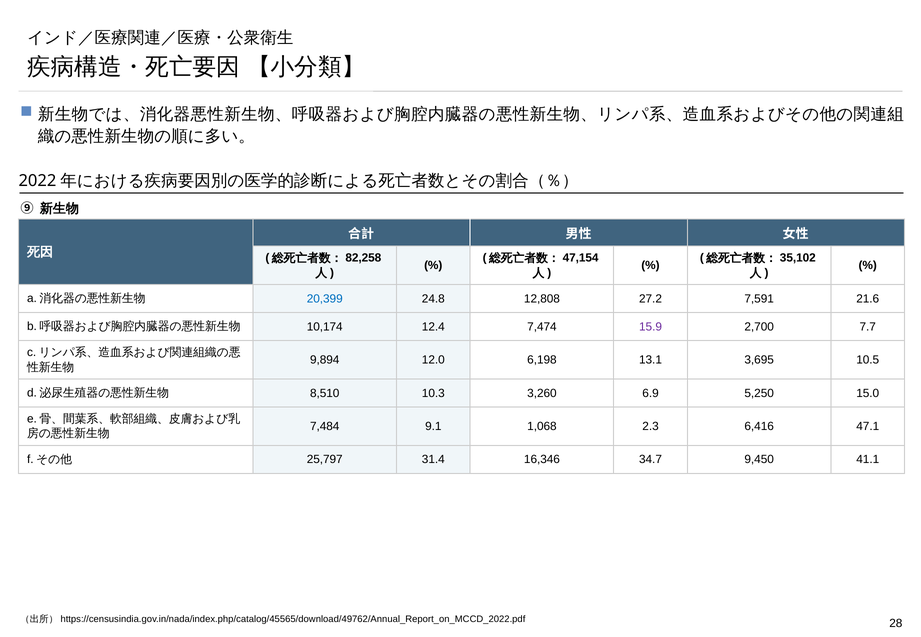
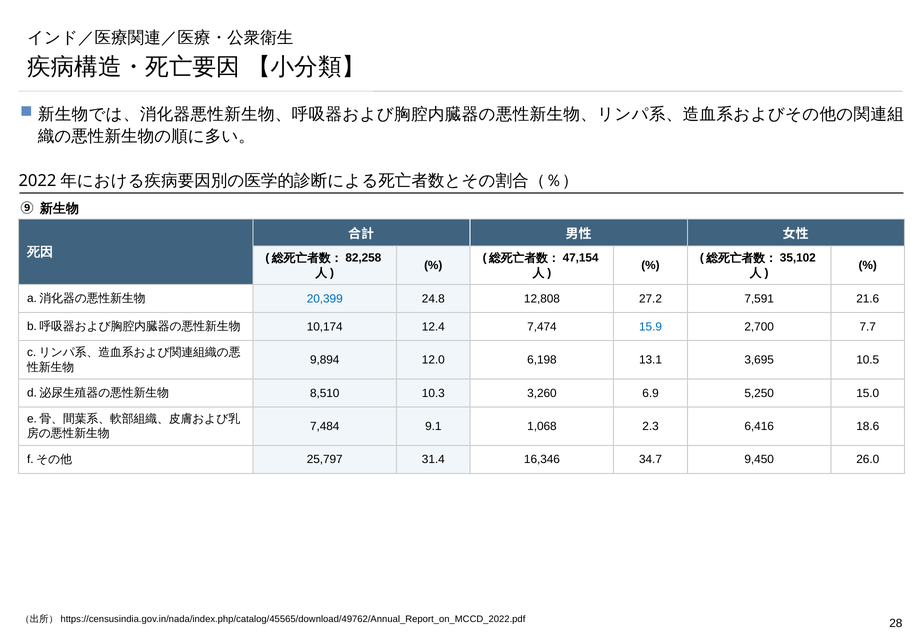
15.9 colour: purple -> blue
47.1: 47.1 -> 18.6
41.1: 41.1 -> 26.0
